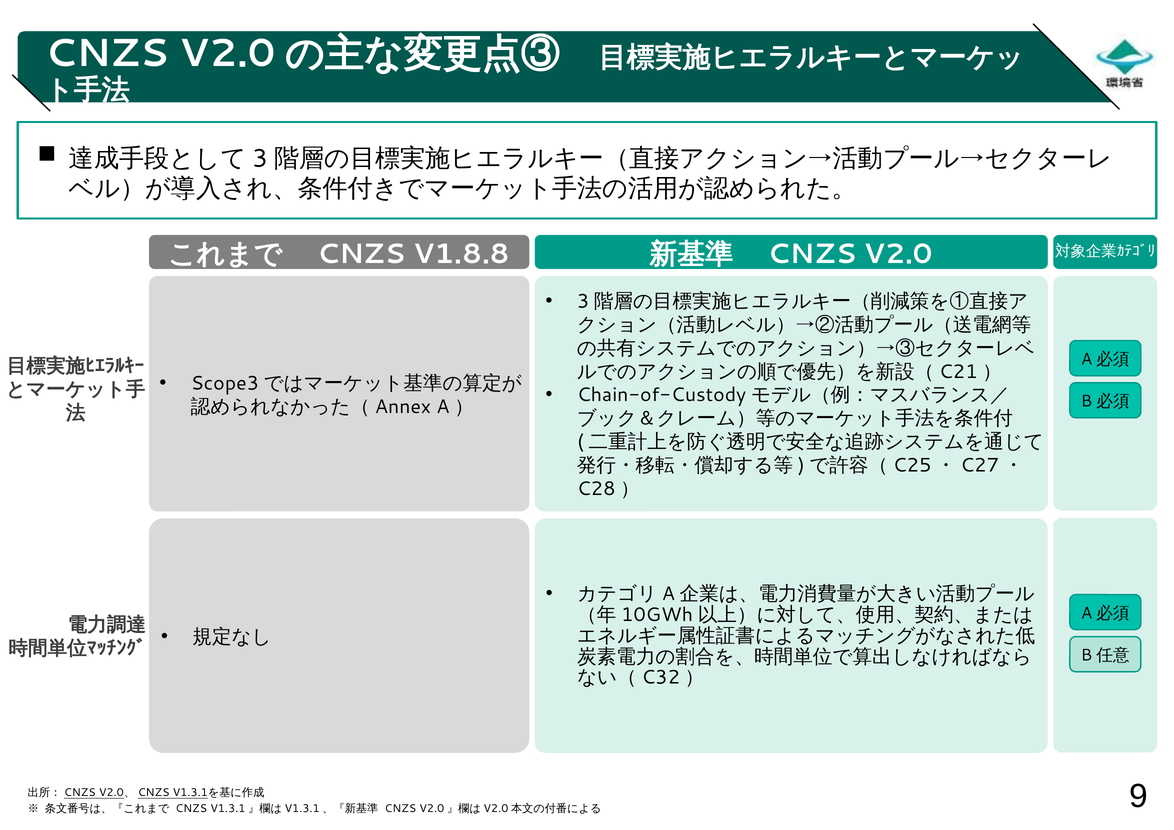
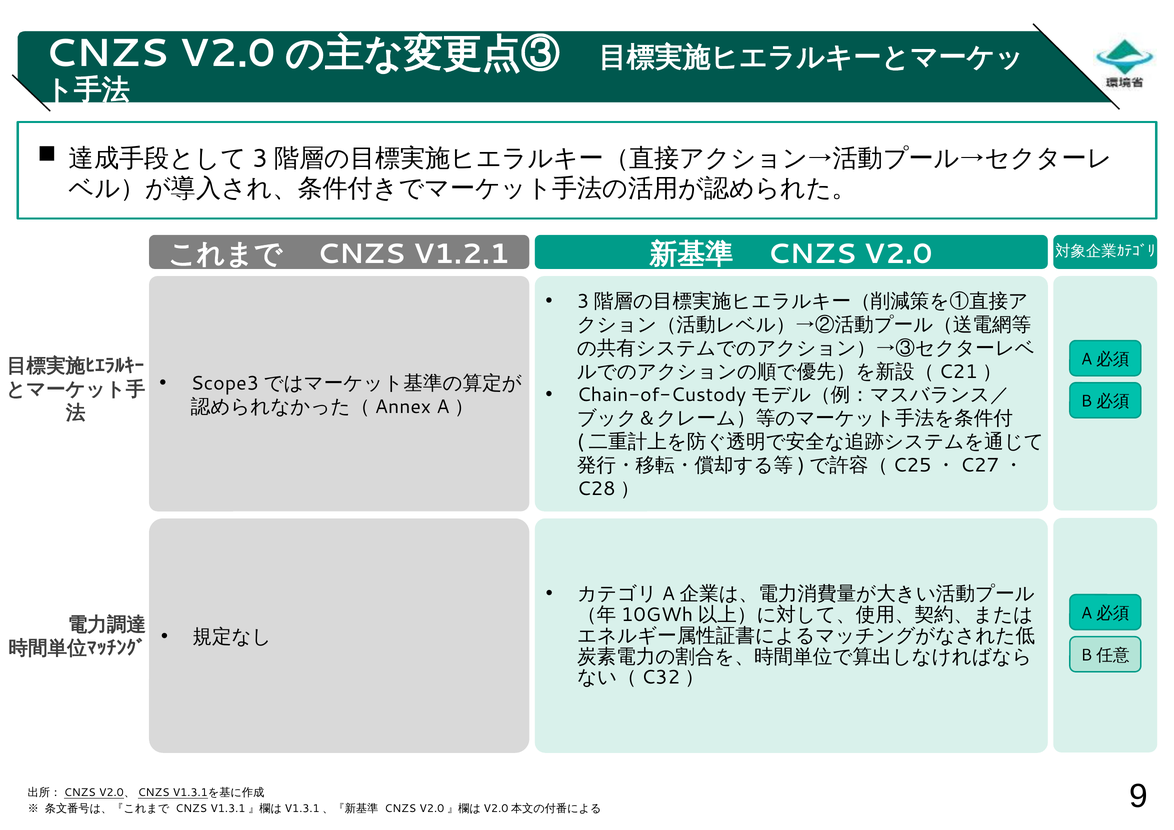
V1.8.8: V1.8.8 -> V1.2.1
